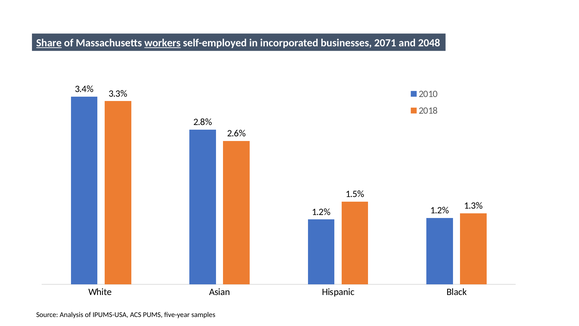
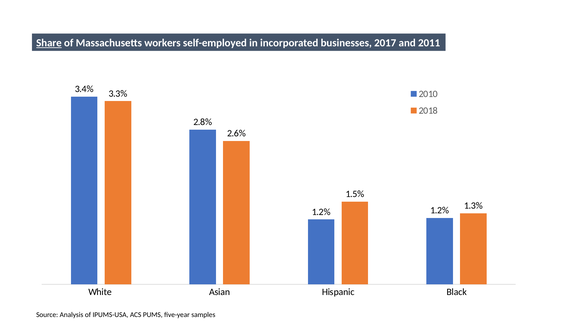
workers underline: present -> none
2071: 2071 -> 2017
2048: 2048 -> 2011
